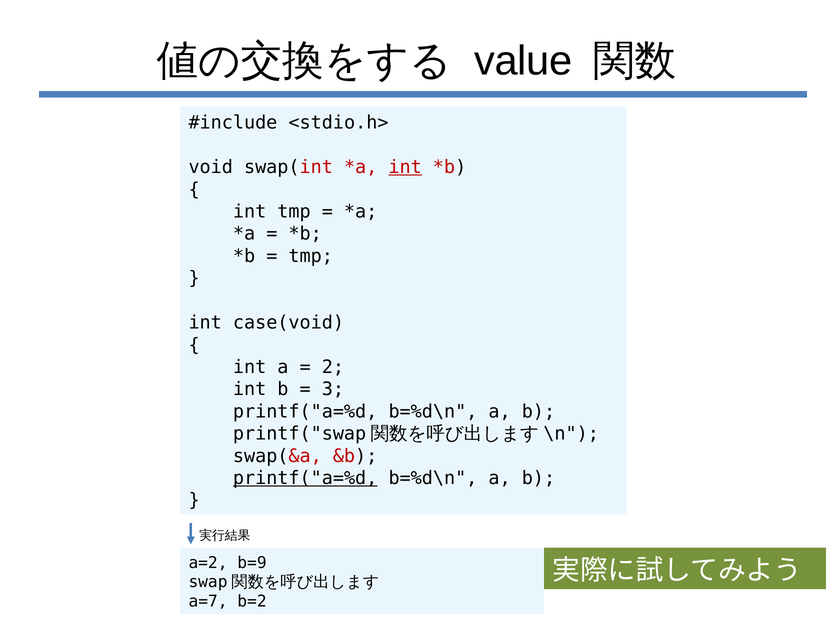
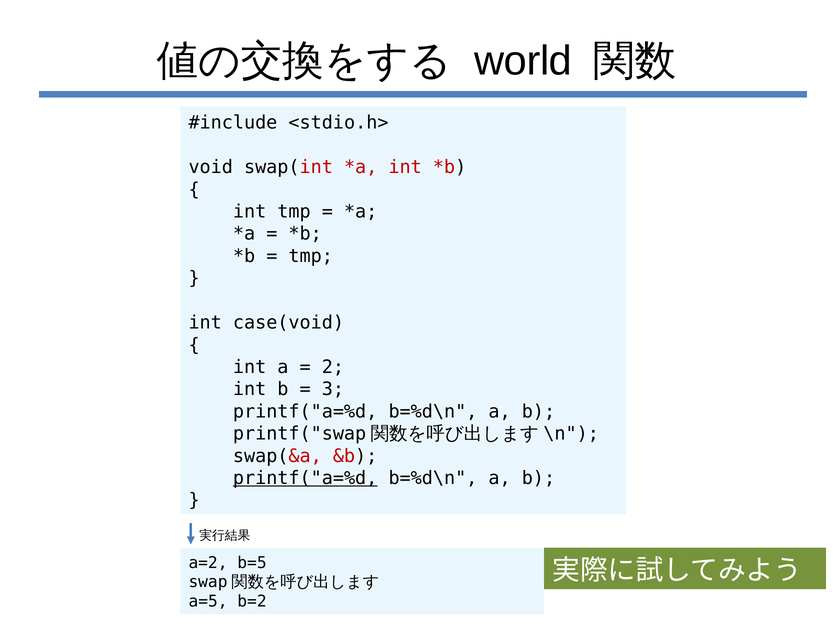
value: value -> world
int at (405, 167) underline: present -> none
b=9: b=9 -> b=5
a=7: a=7 -> a=5
